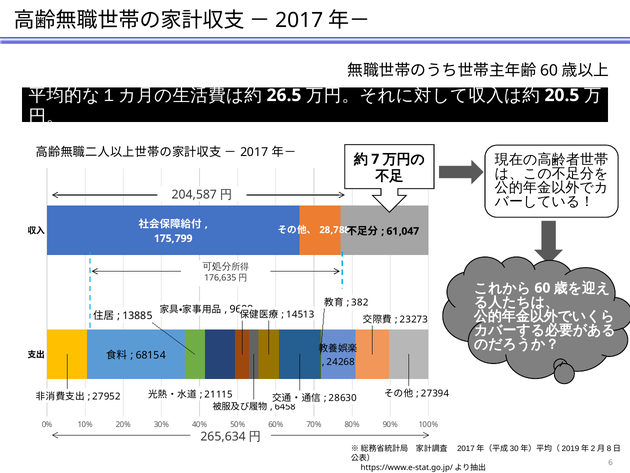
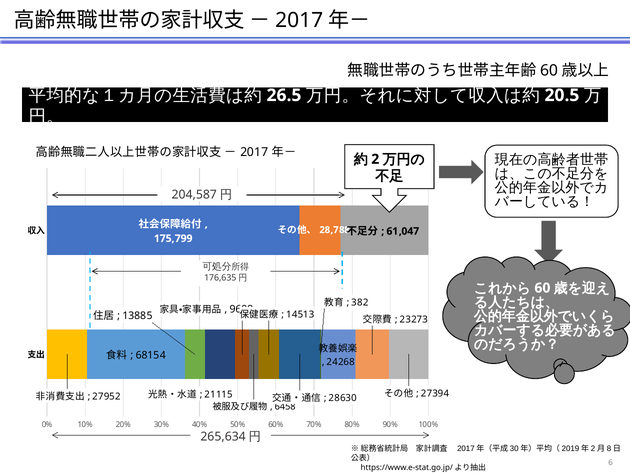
7: 7 -> 2
